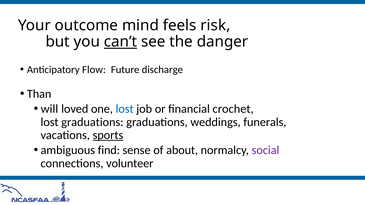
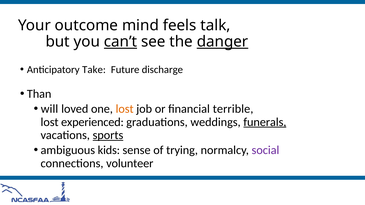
risk: risk -> talk
danger underline: none -> present
Flow: Flow -> Take
lost at (125, 109) colour: blue -> orange
crochet: crochet -> terrible
lost graduations: graduations -> experienced
funerals underline: none -> present
find: find -> kids
about: about -> trying
